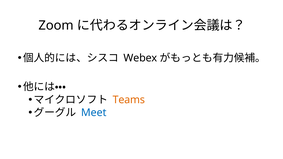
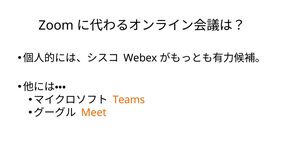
Meet colour: blue -> orange
